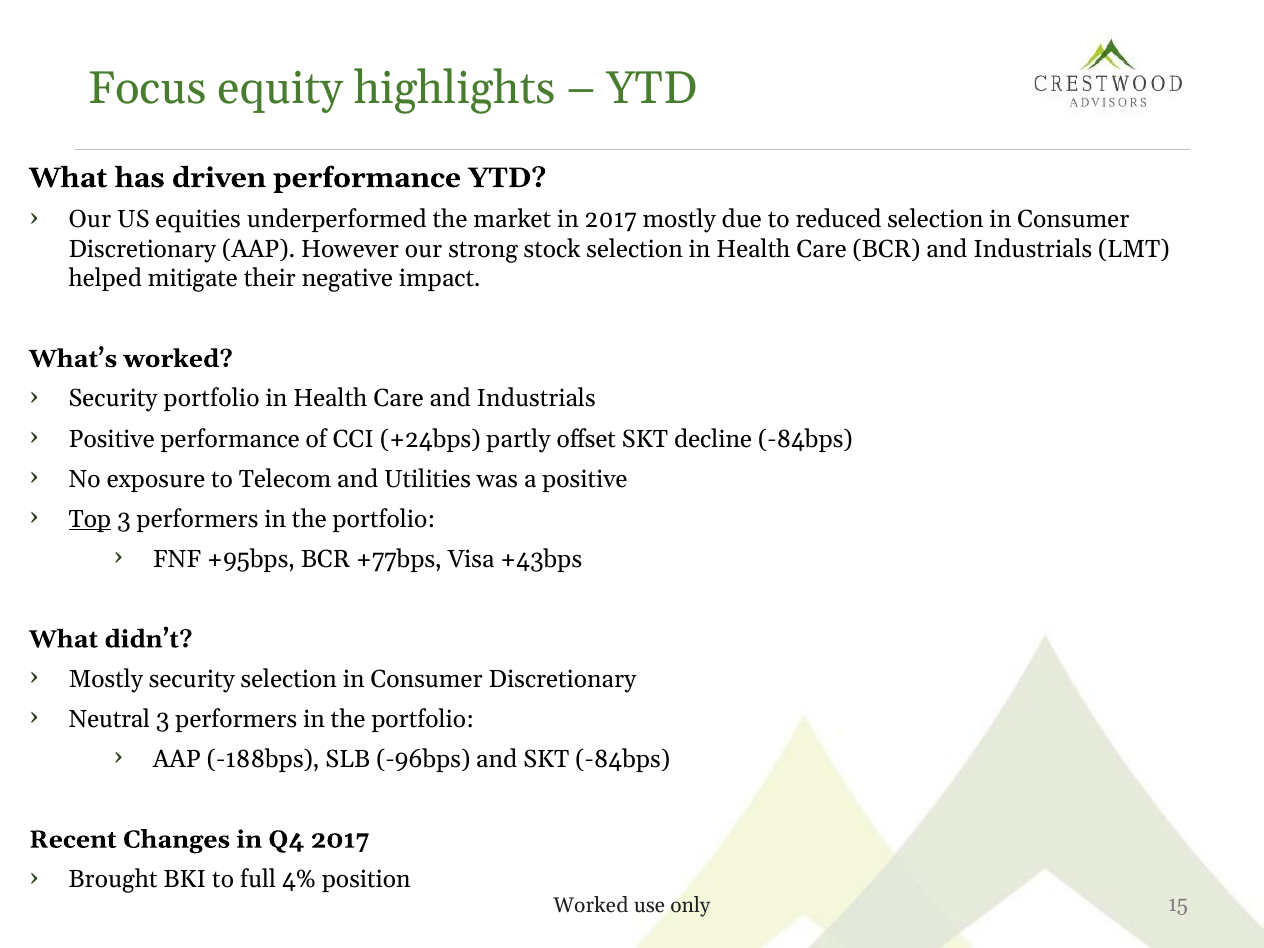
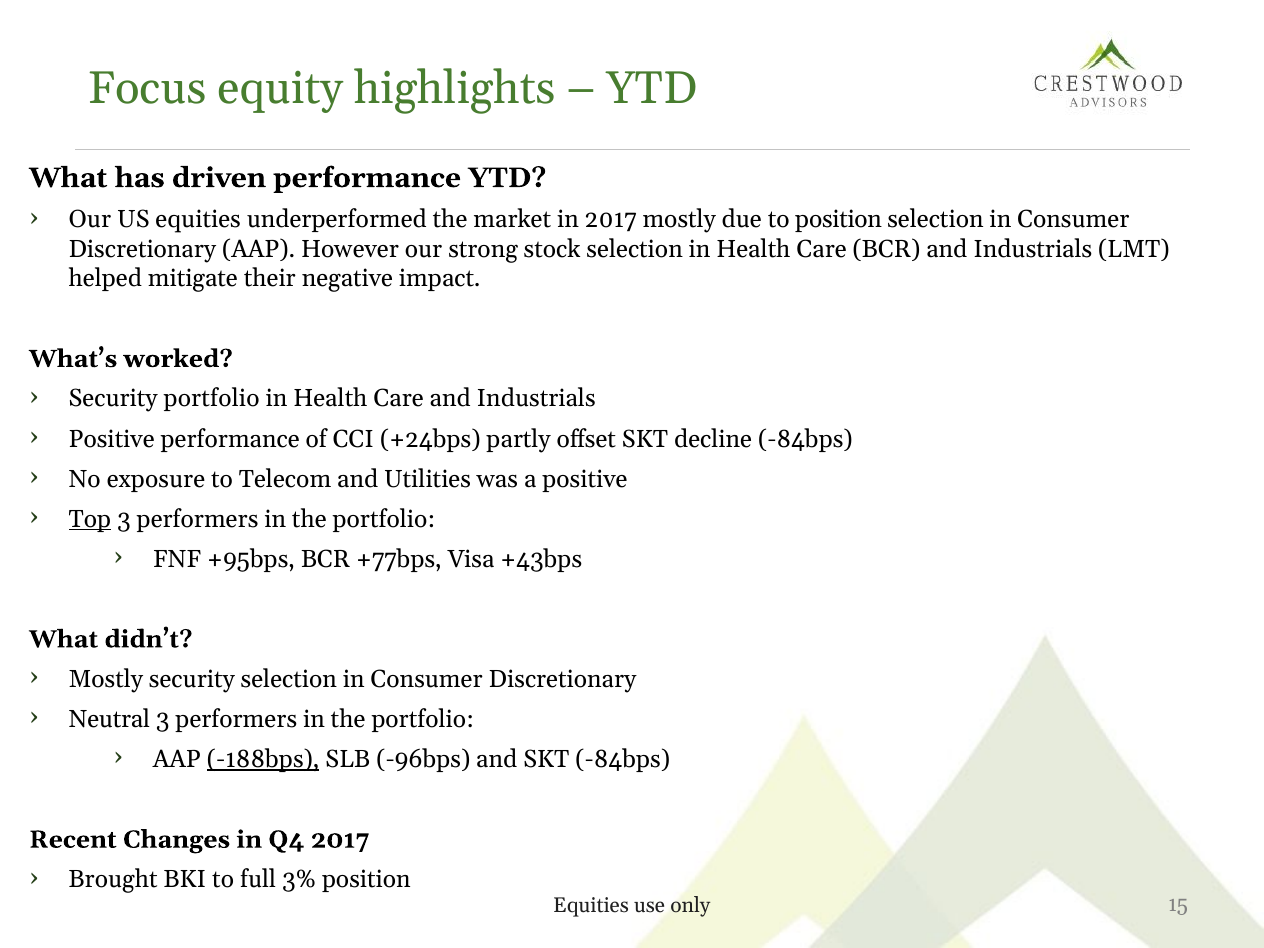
to reduced: reduced -> position
-188bps underline: none -> present
4%: 4% -> 3%
Worked at (591, 905): Worked -> Equities
